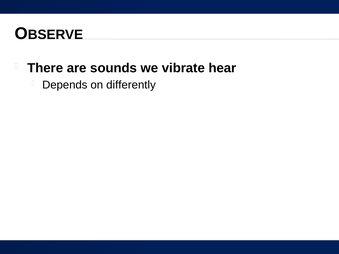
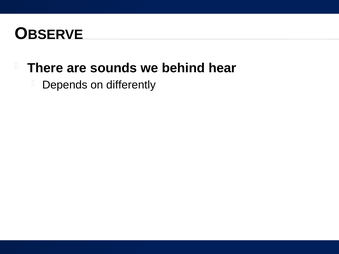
vibrate: vibrate -> behind
